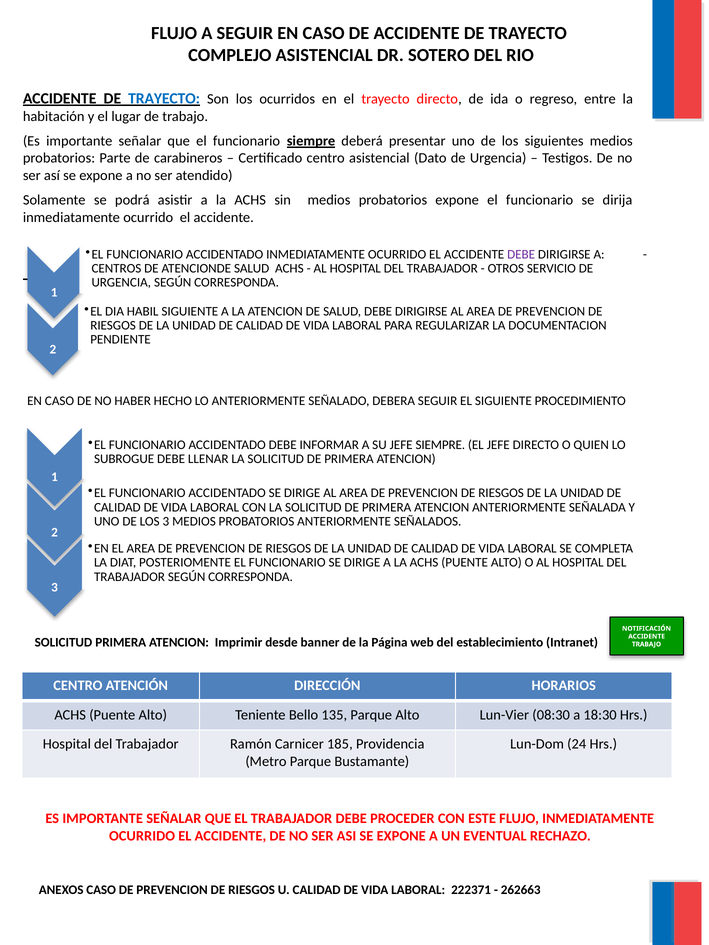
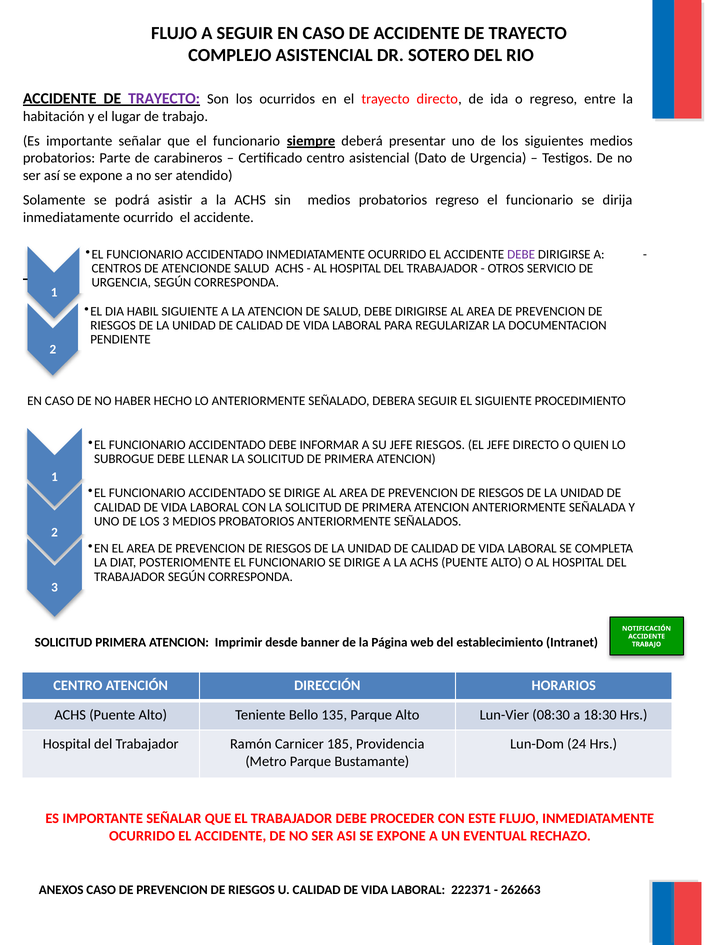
TRAYECTO at (164, 98) colour: blue -> purple
probatorios expone: expone -> regreso
SIEMPRE at (440, 445): SIEMPRE -> RIESGOS
